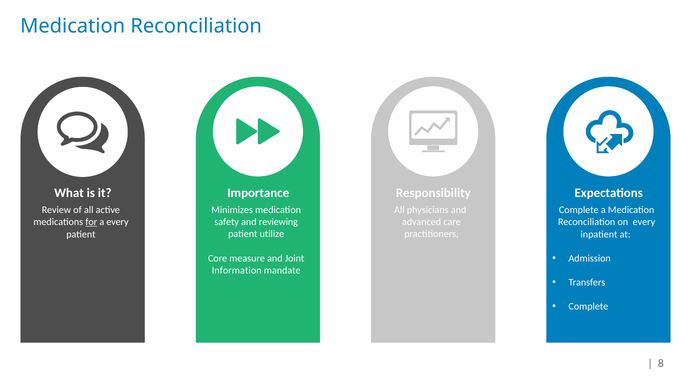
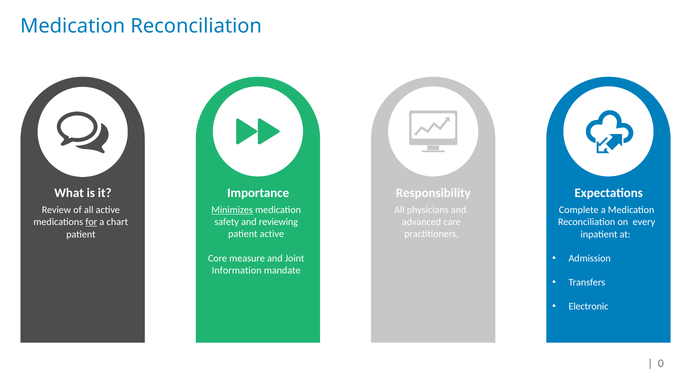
Minimizes underline: none -> present
a every: every -> chart
patient utilize: utilize -> active
Complete at (588, 307): Complete -> Electronic
8: 8 -> 0
